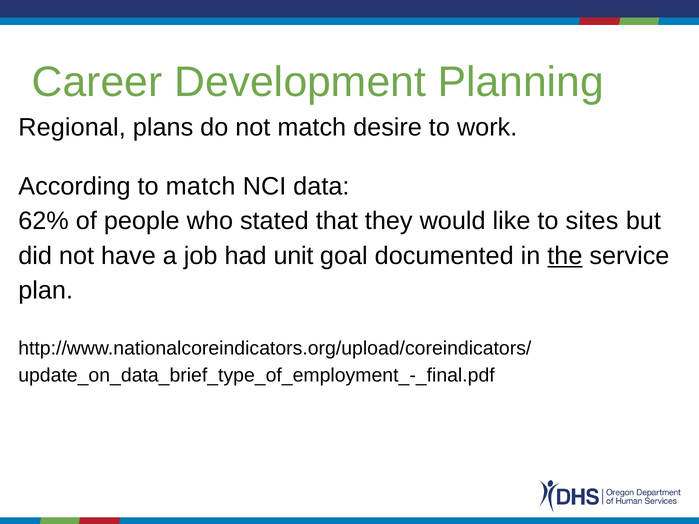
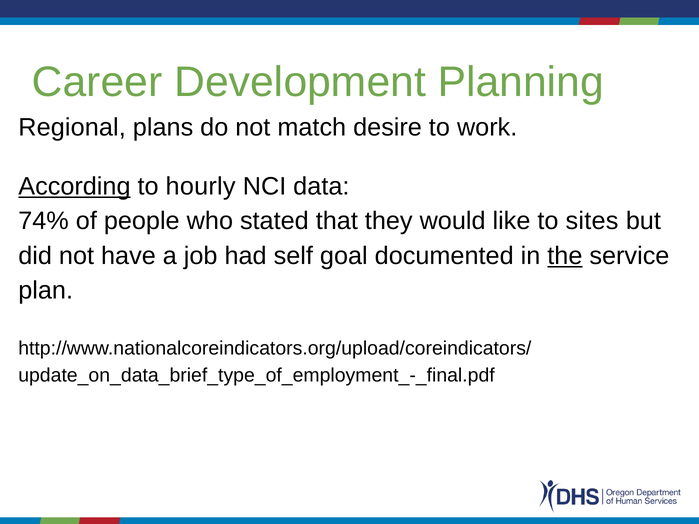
According underline: none -> present
to match: match -> hourly
62%: 62% -> 74%
unit: unit -> self
